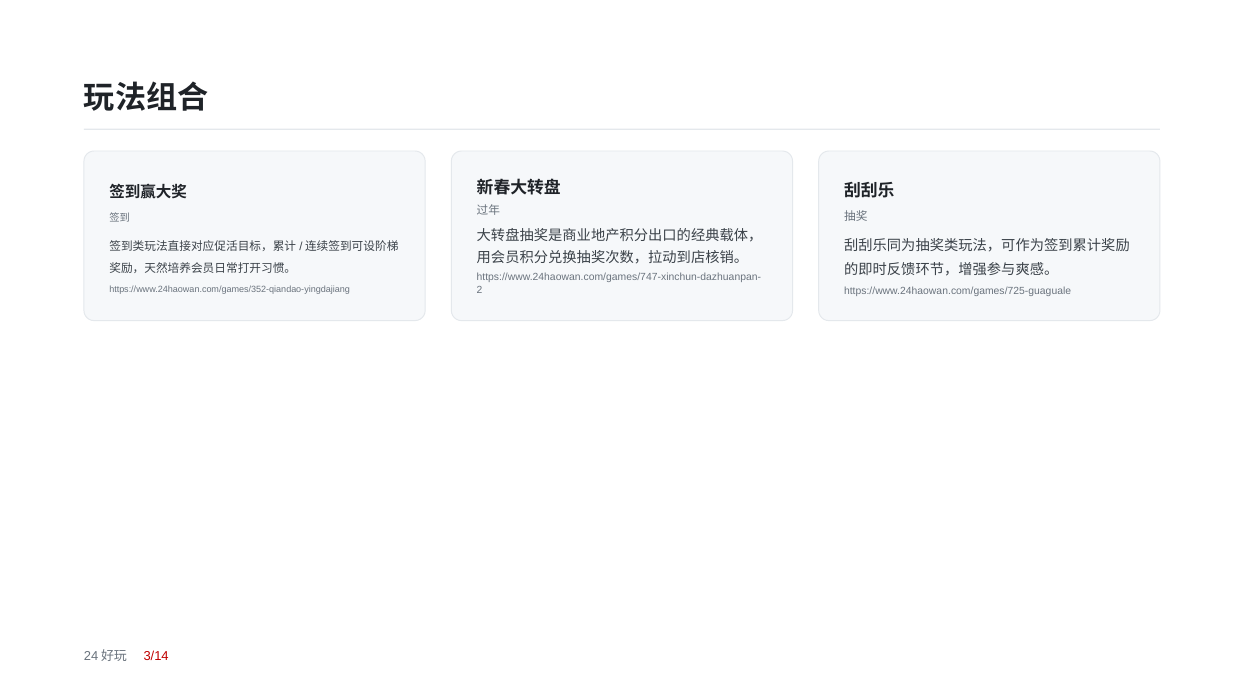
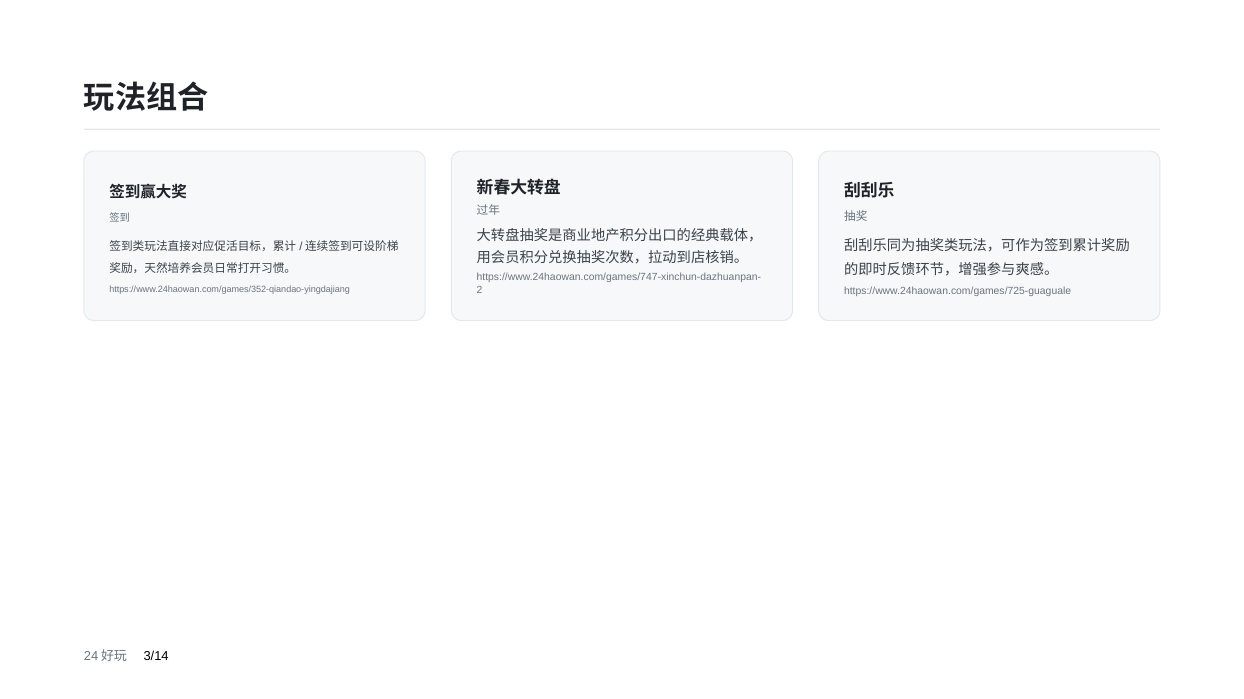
3/14 colour: red -> black
